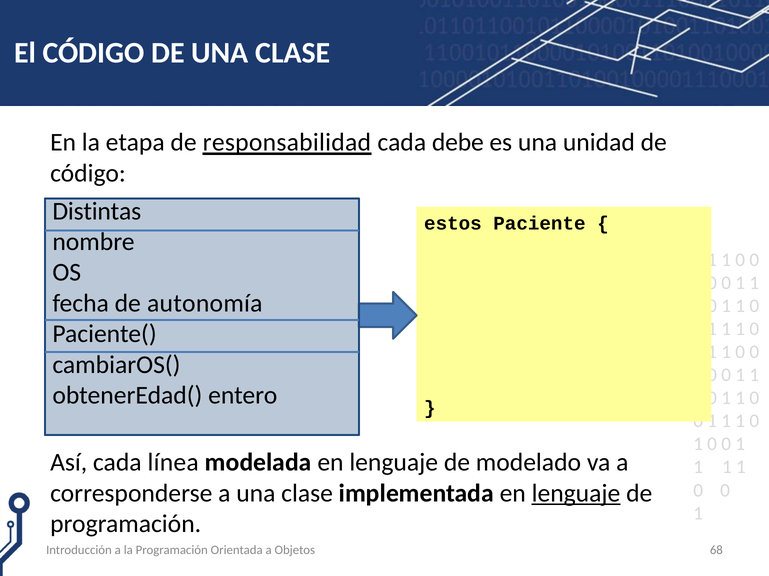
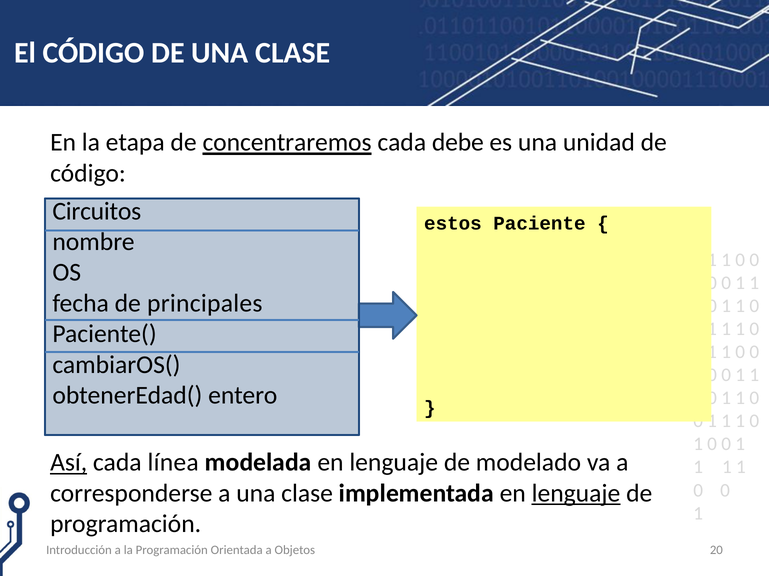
responsabilidad: responsabilidad -> concentraremos
Distintas: Distintas -> Circuitos
autonomía: autonomía -> principales
Así underline: none -> present
68: 68 -> 20
